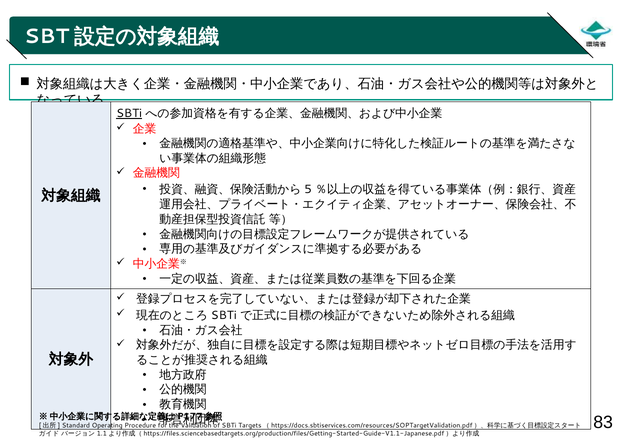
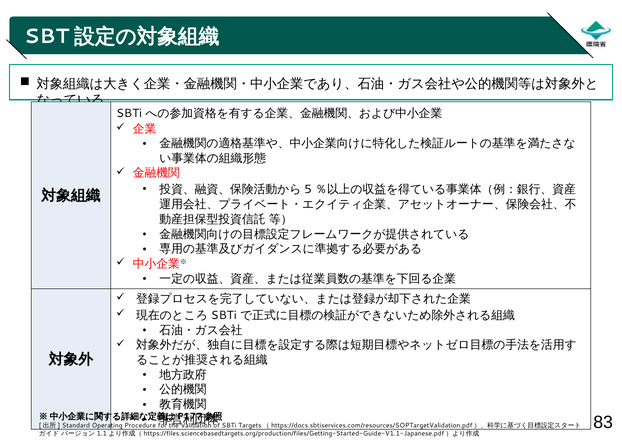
SBTi at (129, 113) underline: present -> none
